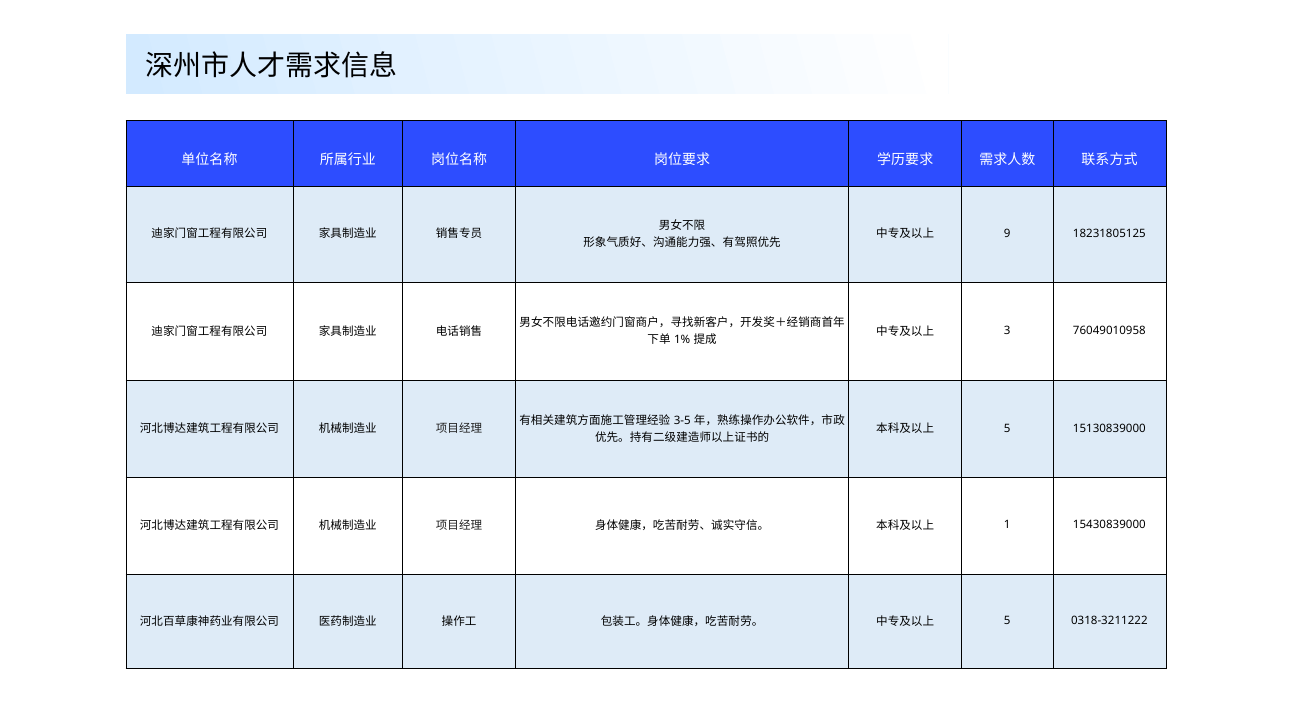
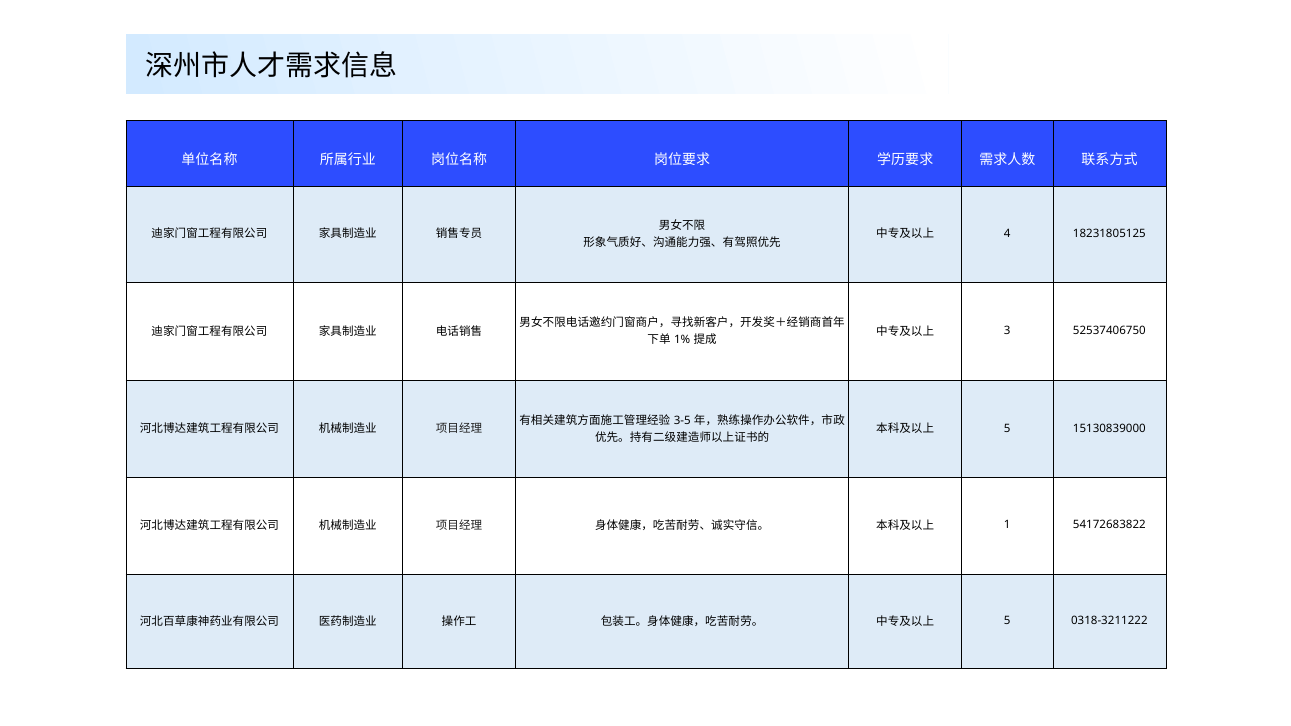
9: 9 -> 4
76049010958: 76049010958 -> 52537406750
15430839000: 15430839000 -> 54172683822
